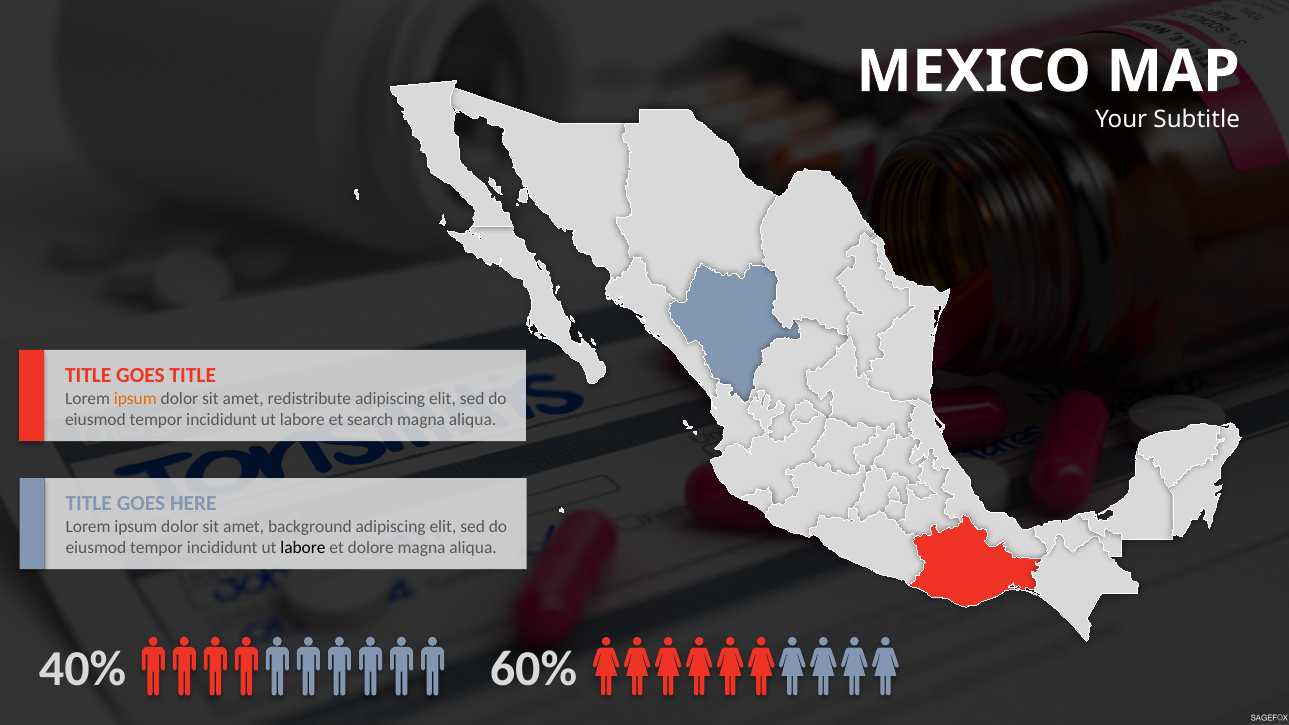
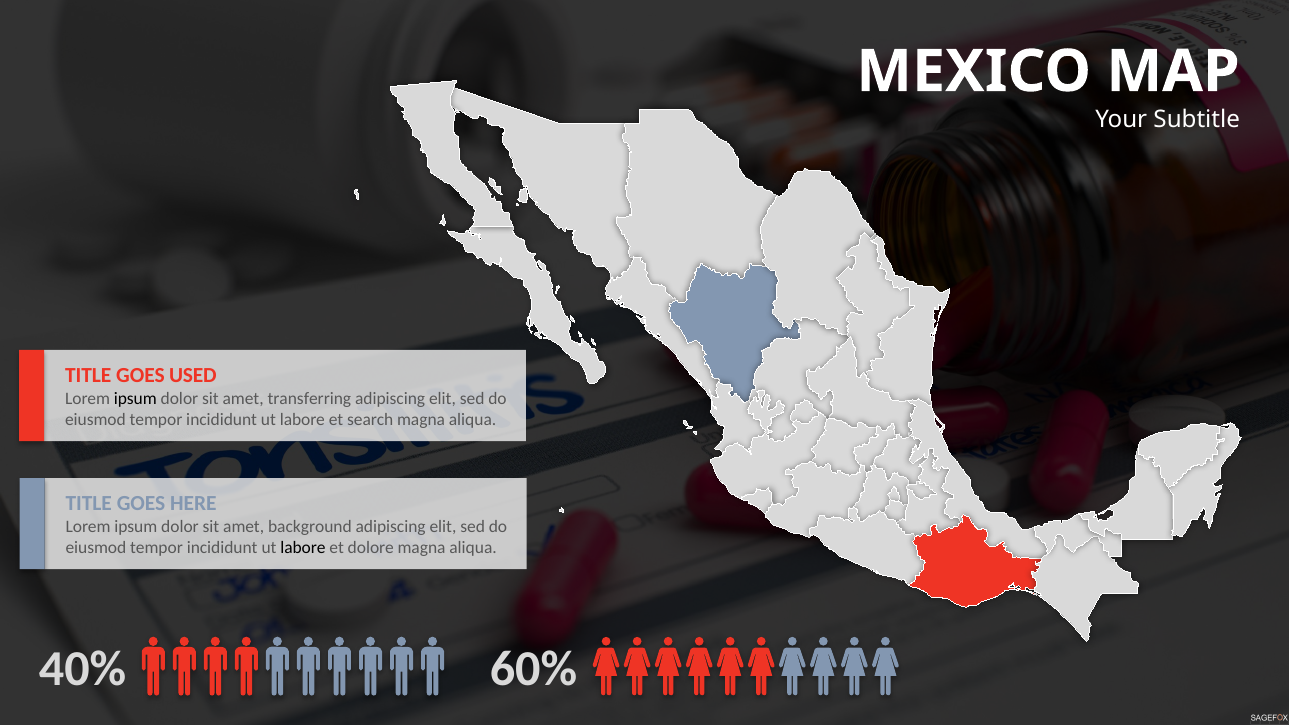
GOES TITLE: TITLE -> USED
ipsum at (135, 399) colour: orange -> black
redistribute: redistribute -> transferring
